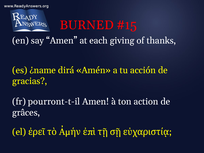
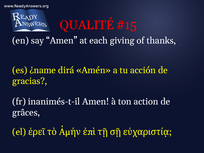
BURNED: BURNED -> QUALITÉ
pourront-t-il: pourront-t-il -> inanimés-t-il
